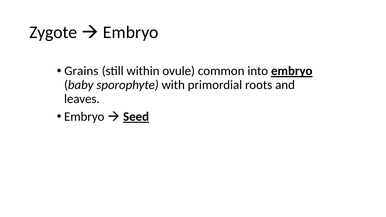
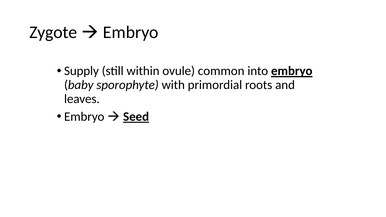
Grains: Grains -> Supply
